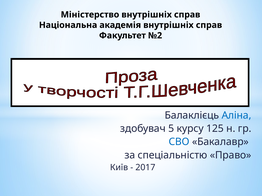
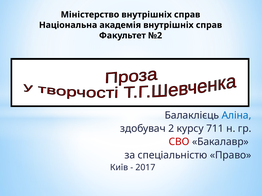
5: 5 -> 2
125: 125 -> 711
СВО colour: blue -> red
